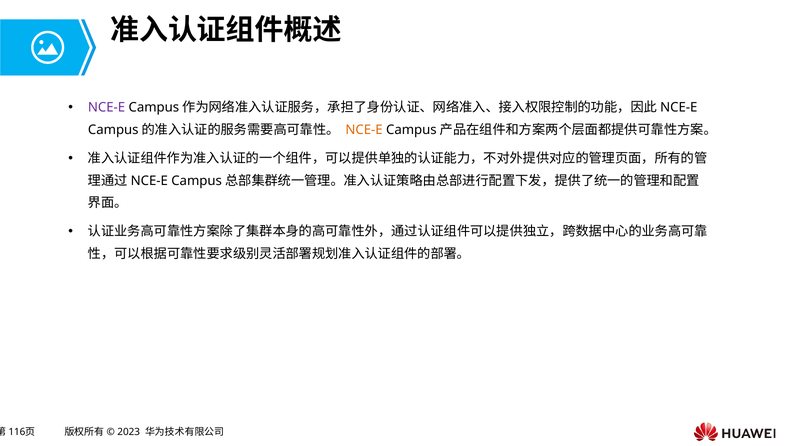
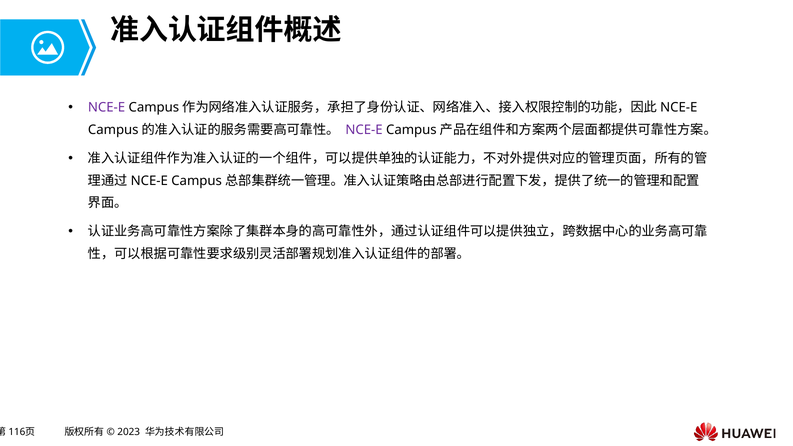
NCE-E at (364, 130) colour: orange -> purple
